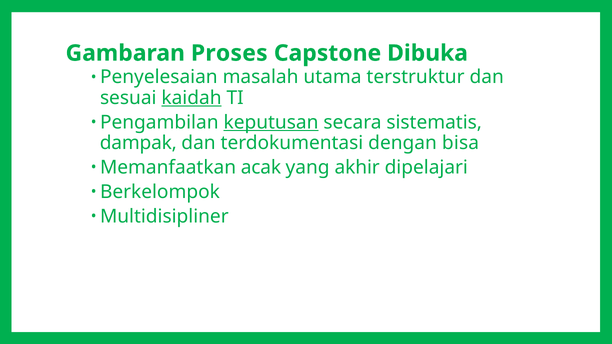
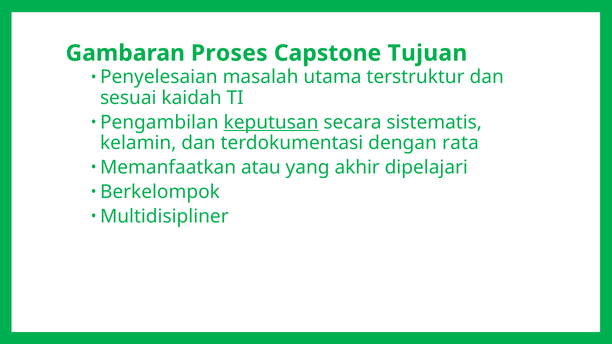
Dibuka: Dibuka -> Tujuan
kaidah underline: present -> none
dampak: dampak -> kelamin
bisa: bisa -> rata
acak: acak -> atau
